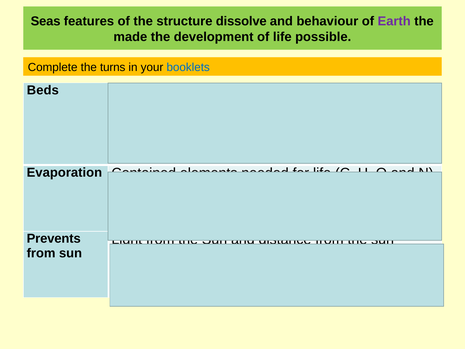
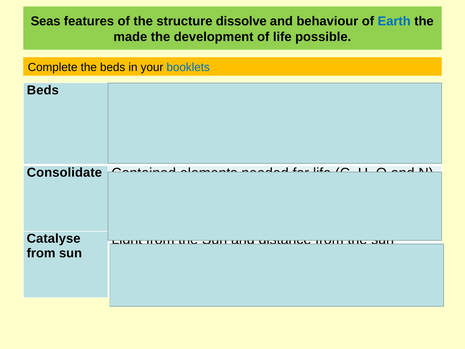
Earth at (394, 21) colour: purple -> blue
the turns: turns -> beds
Evaporation: Evaporation -> Consolidate
Prevents at (54, 239): Prevents -> Catalyse
